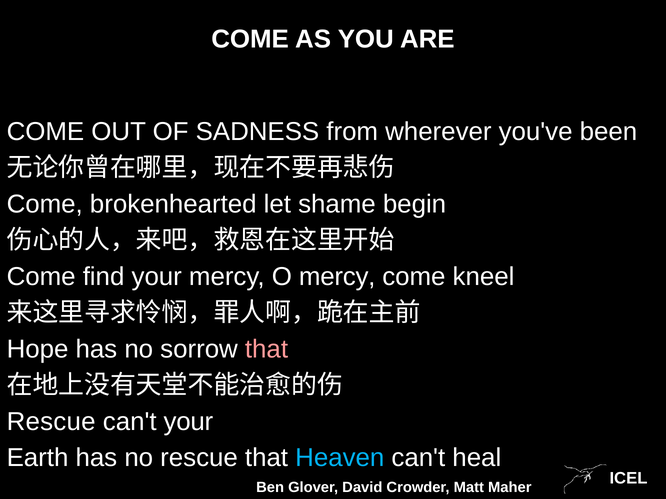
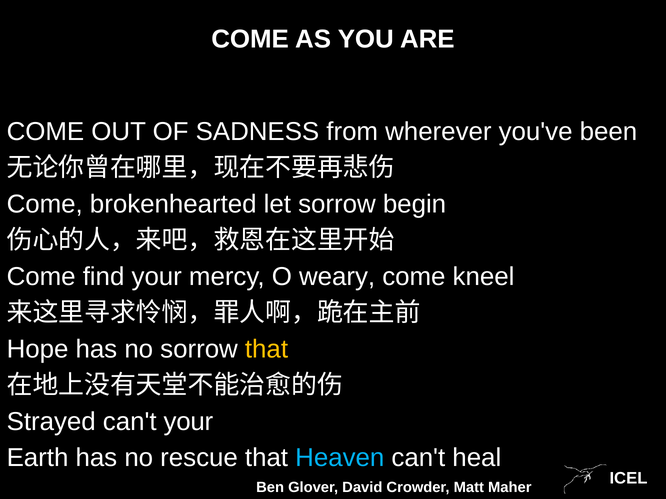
let shame: shame -> sorrow
O mercy: mercy -> weary
that at (266, 349) colour: pink -> yellow
Rescue at (51, 422): Rescue -> Strayed
